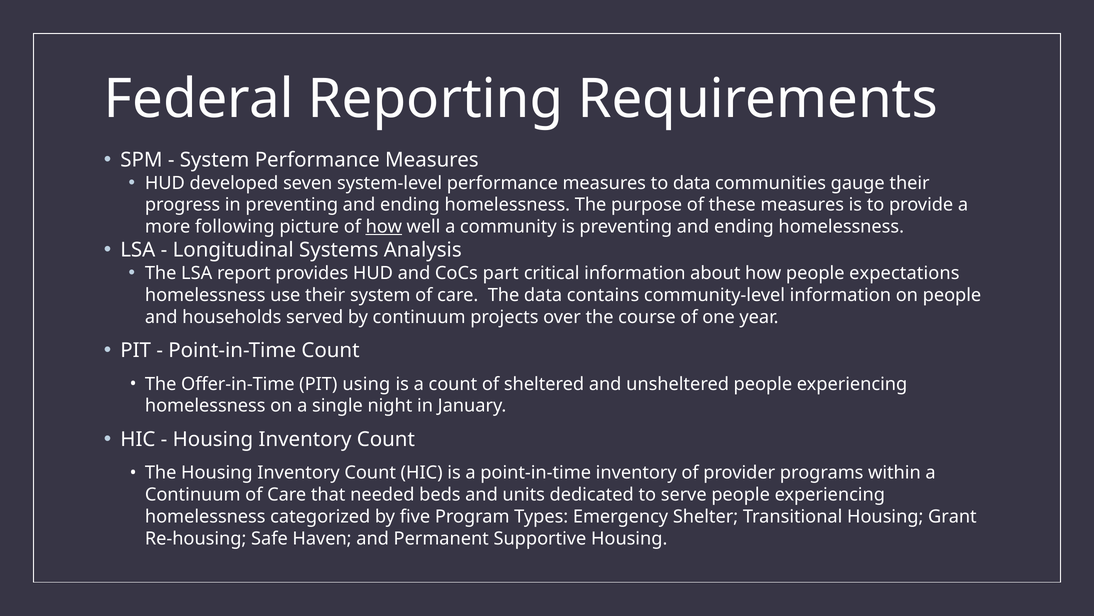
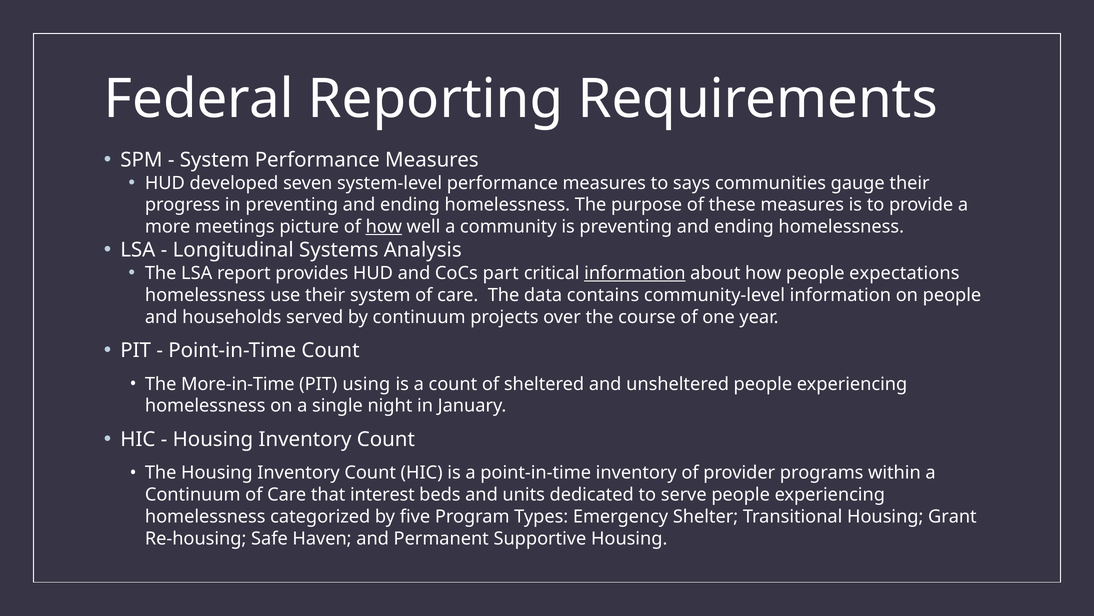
to data: data -> says
following: following -> meetings
information at (635, 273) underline: none -> present
Offer-in-Time: Offer-in-Time -> More-in-Time
needed: needed -> interest
